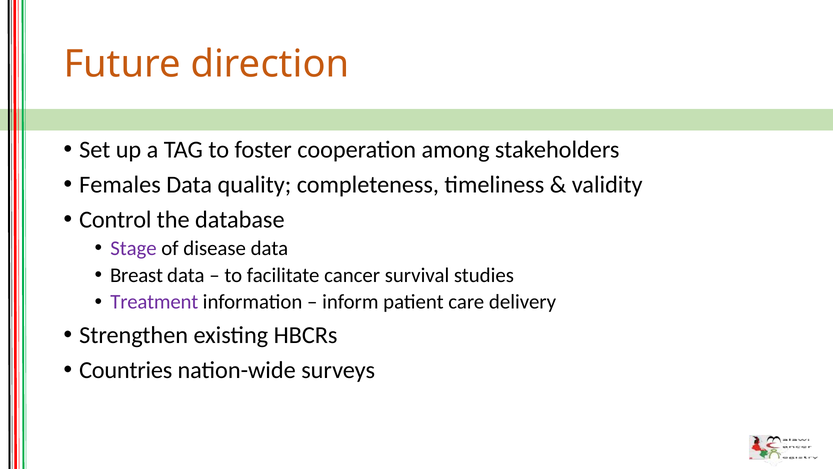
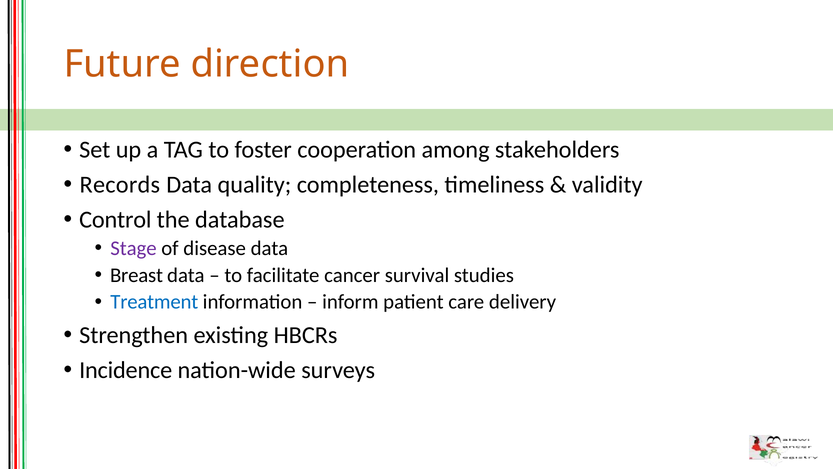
Females: Females -> Records
Treatment colour: purple -> blue
Countries: Countries -> Incidence
